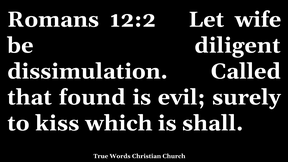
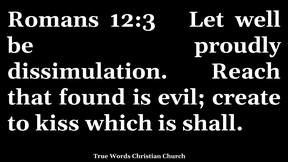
12:2: 12:2 -> 12:3
wife: wife -> well
diligent: diligent -> proudly
Called: Called -> Reach
surely: surely -> create
